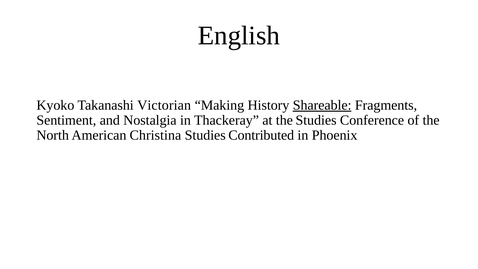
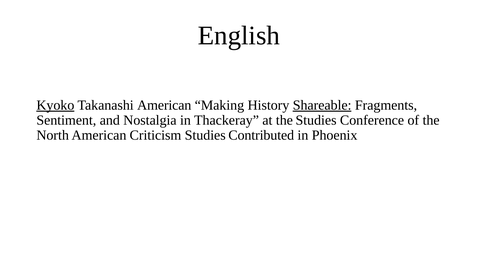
Kyoko underline: none -> present
Takanashi Victorian: Victorian -> American
Christina: Christina -> Criticism
